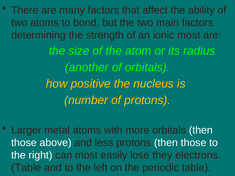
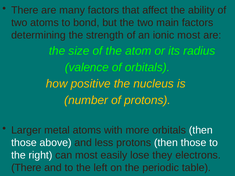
another: another -> valence
Table at (26, 168): Table -> There
